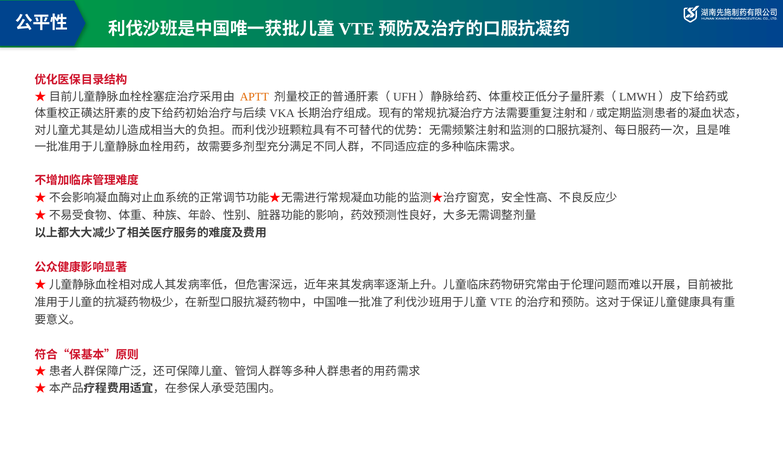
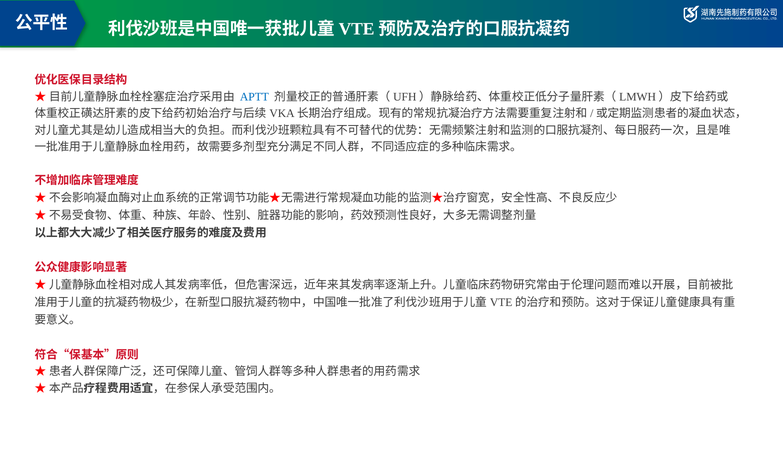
APTT colour: orange -> blue
